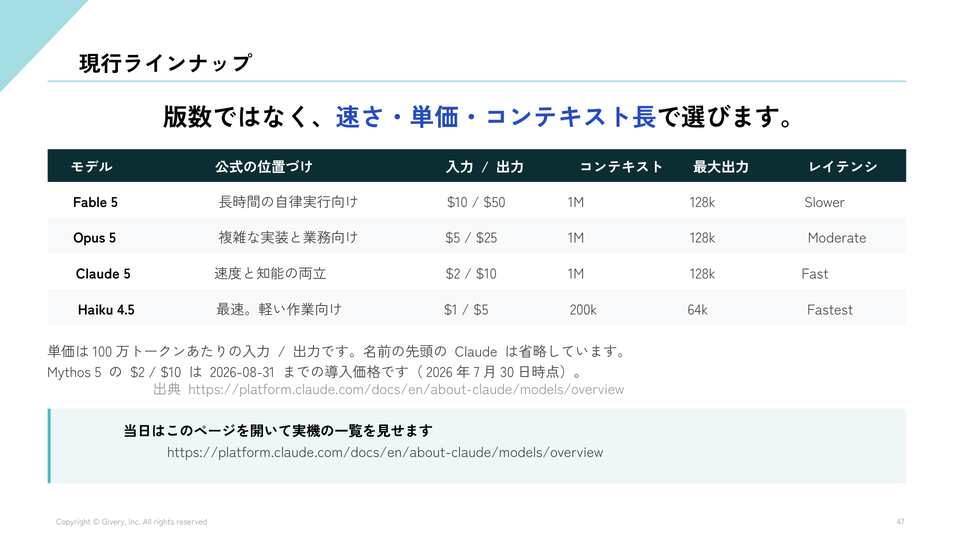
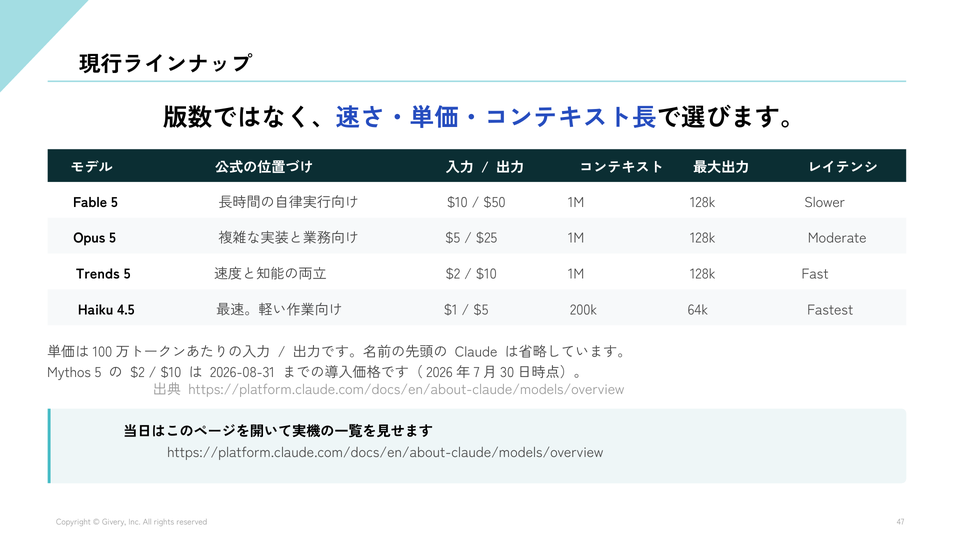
Claude at (98, 274): Claude -> Trends
